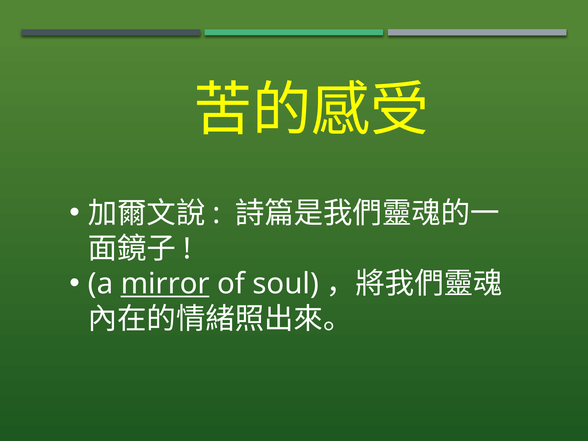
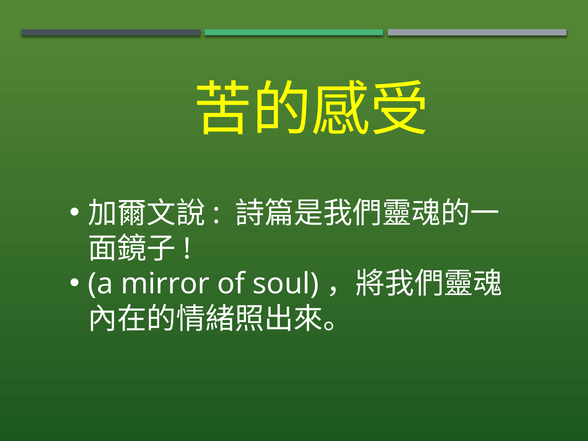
mirror underline: present -> none
